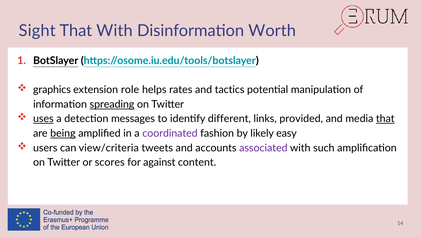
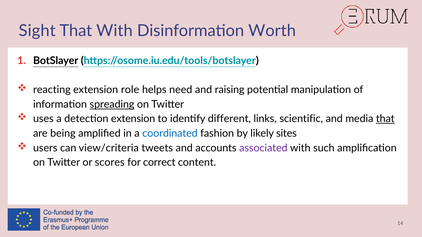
graphics: graphics -> reacting
rates: rates -> need
tactics: tactics -> raising
uses underline: present -> none
detection messages: messages -> extension
provided: provided -> scientific
being underline: present -> none
coordinated colour: purple -> blue
easy: easy -> sites
against: against -> correct
